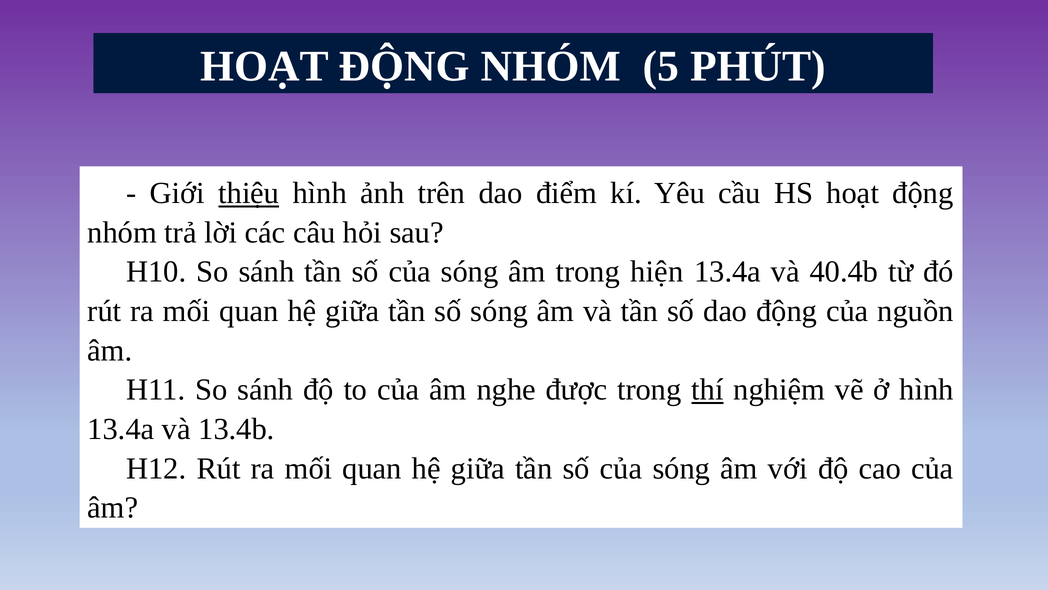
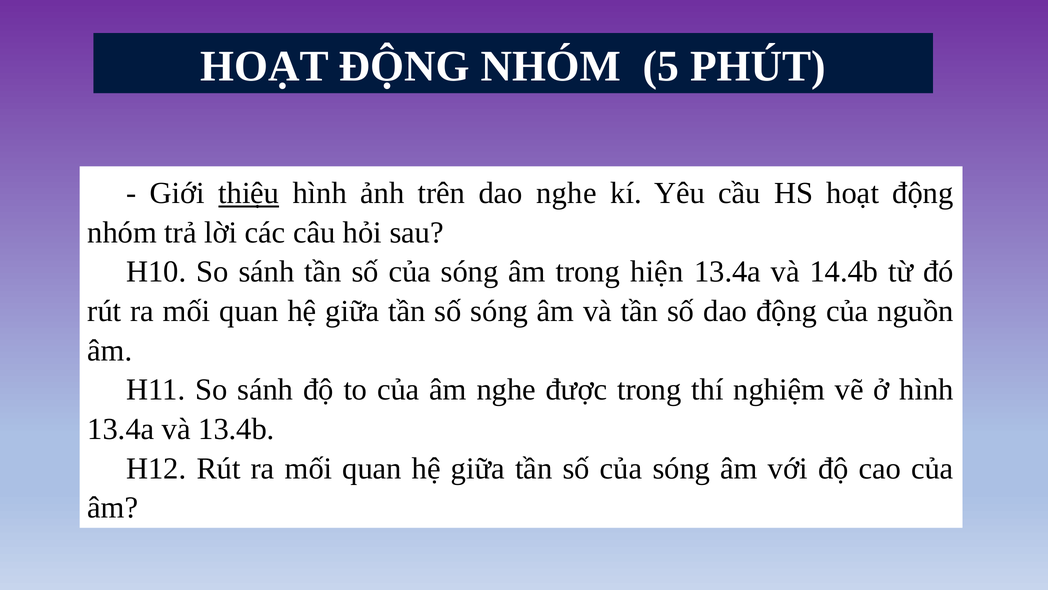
dao điểm: điểm -> nghe
40.4b: 40.4b -> 14.4b
thí underline: present -> none
